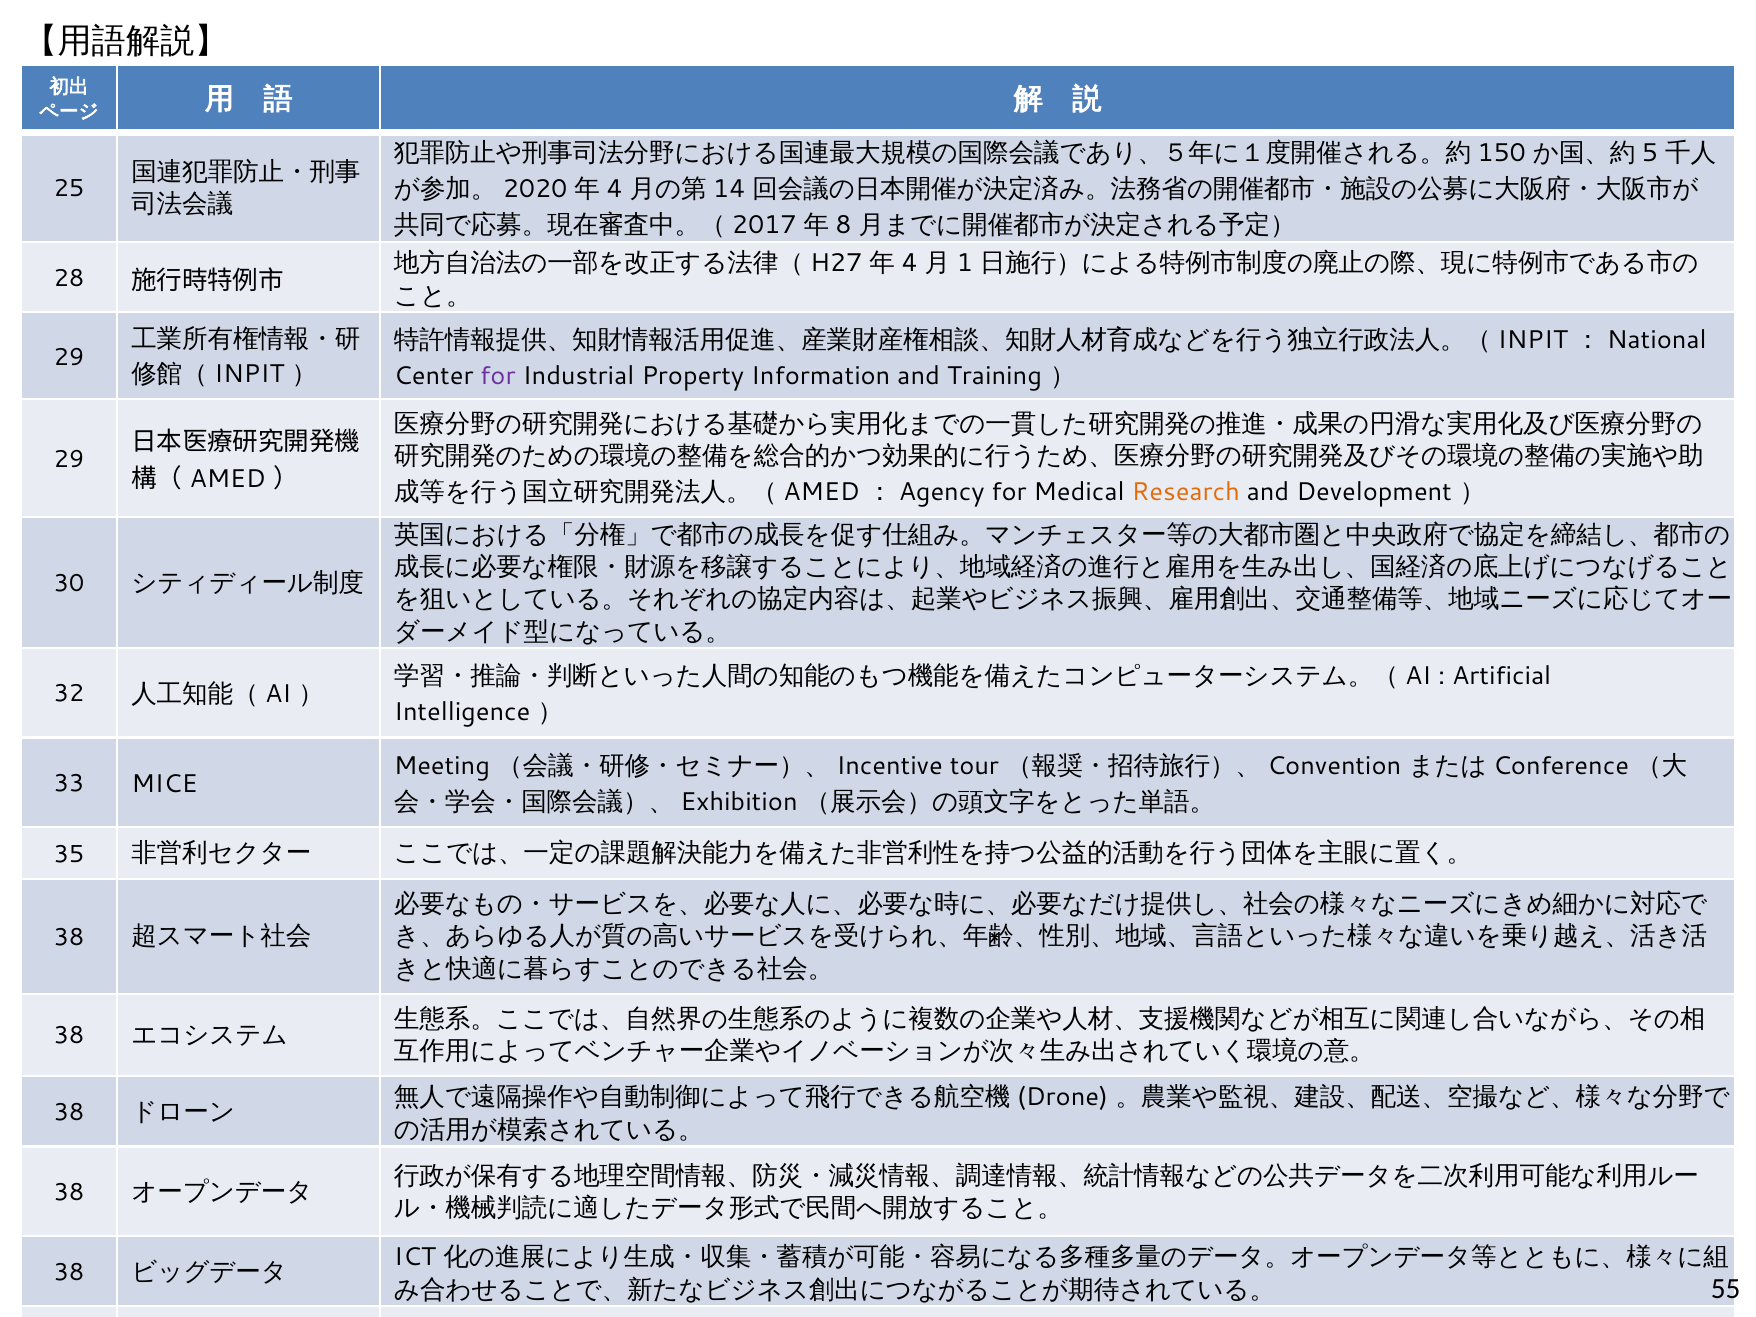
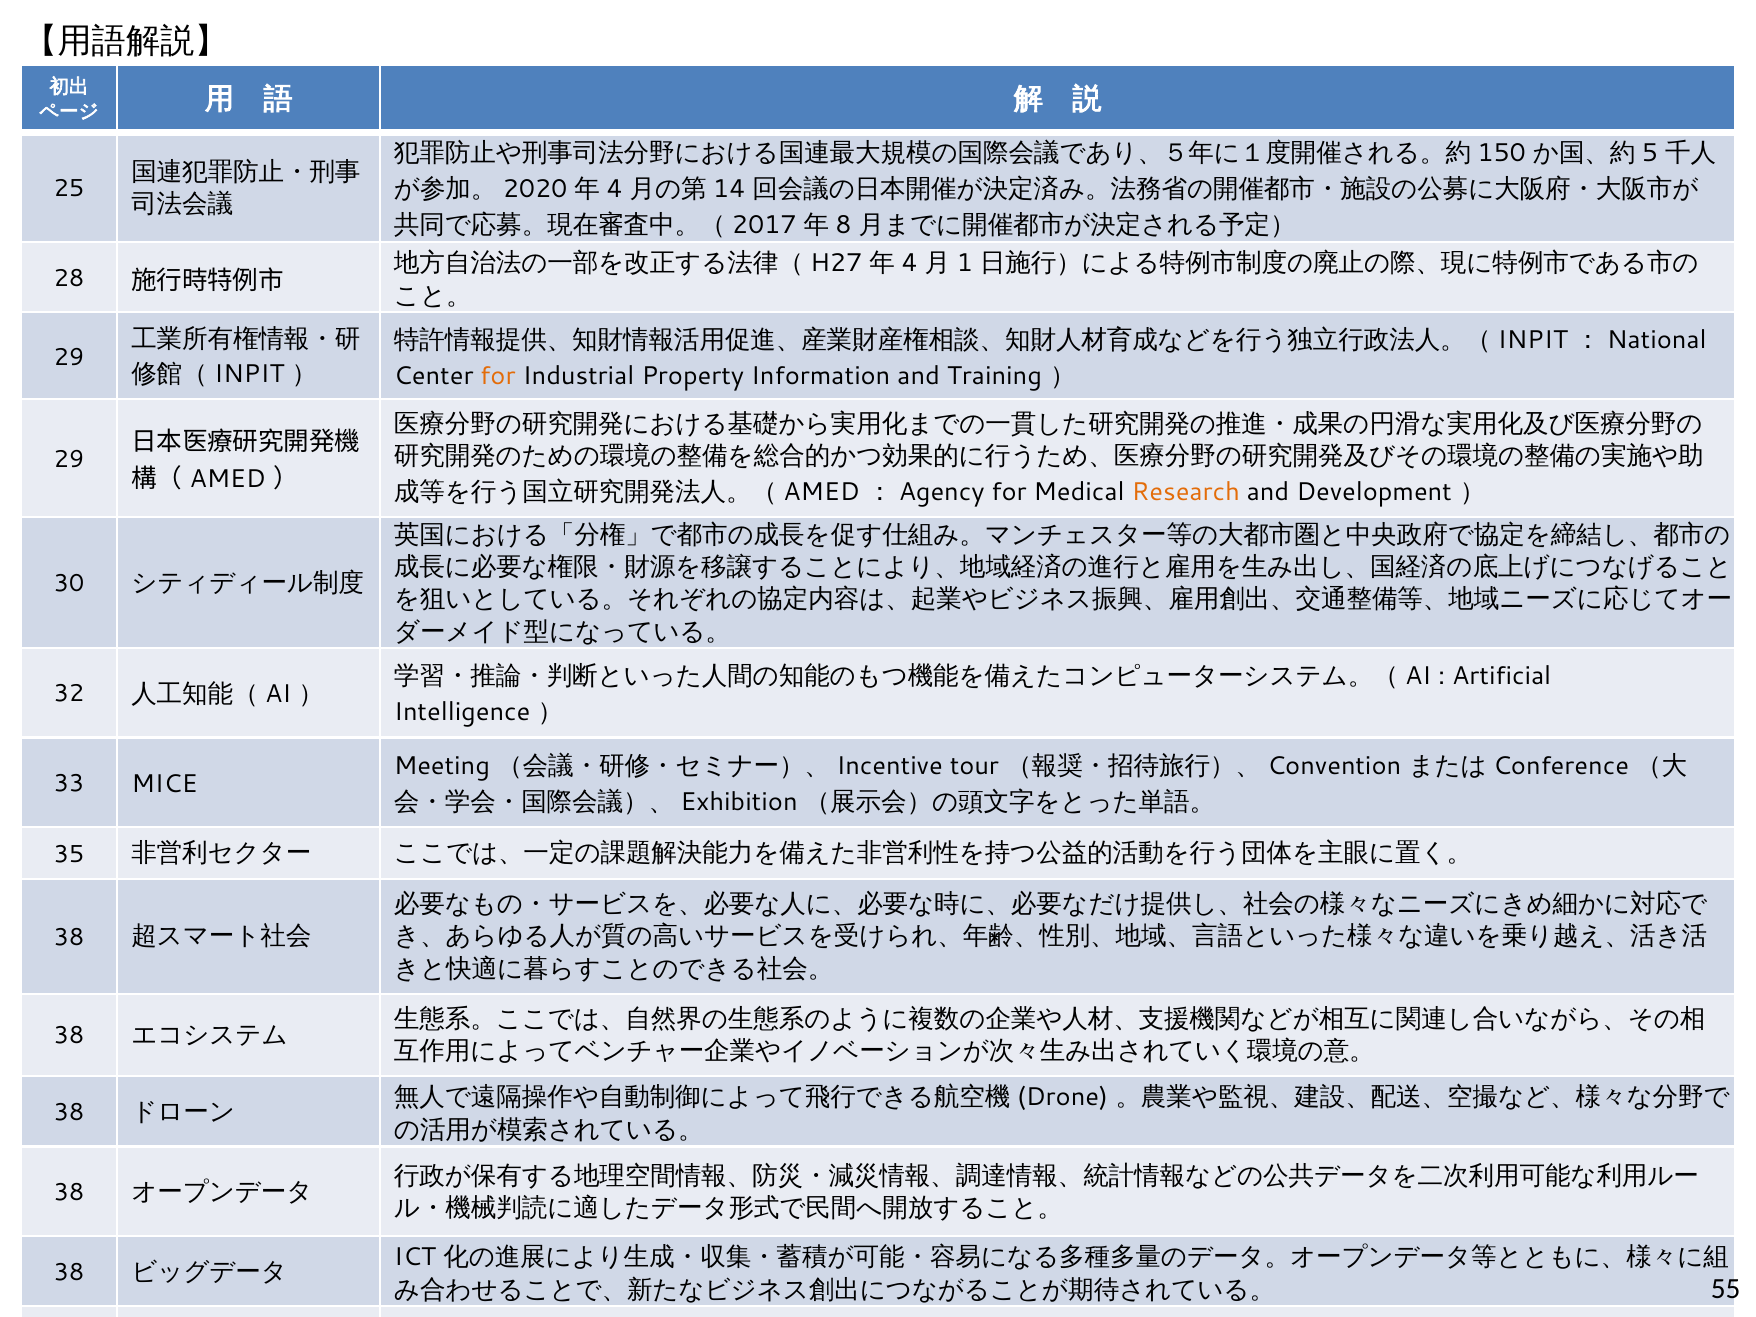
for at (498, 376) colour: purple -> orange
